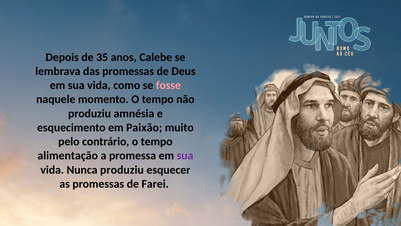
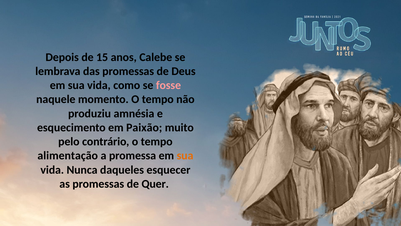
35: 35 -> 15
sua at (185, 155) colour: purple -> orange
Nunca produziu: produziu -> daqueles
Farei: Farei -> Quer
